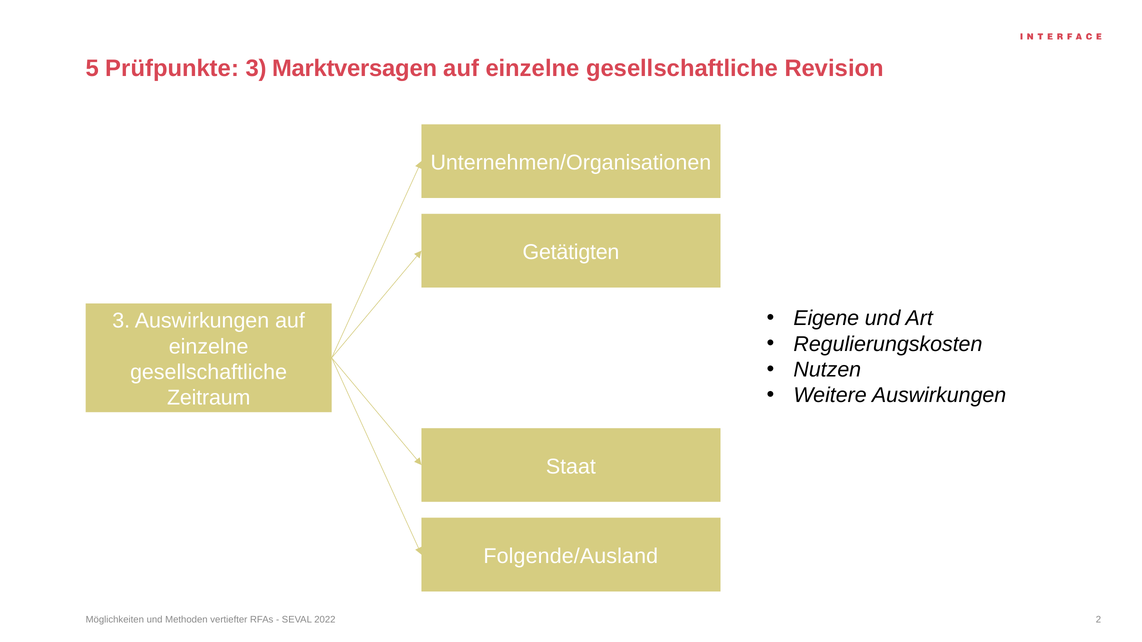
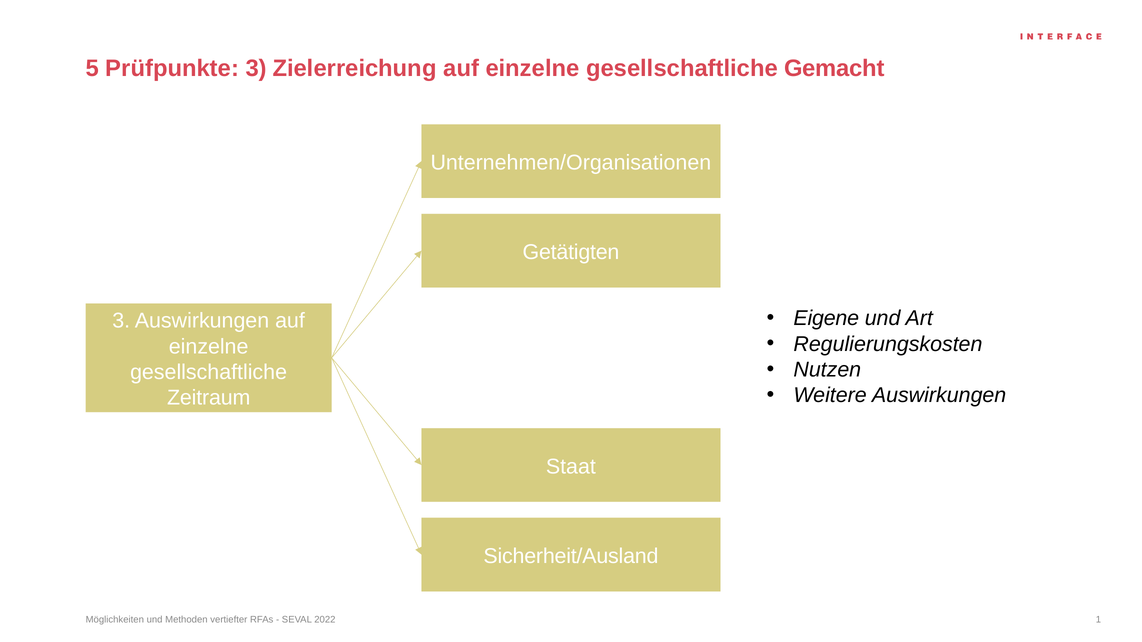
Marktversagen: Marktversagen -> Zielerreichung
Revision: Revision -> Gemacht
Folgende/Ausland: Folgende/Ausland -> Sicherheit/Ausland
2: 2 -> 1
